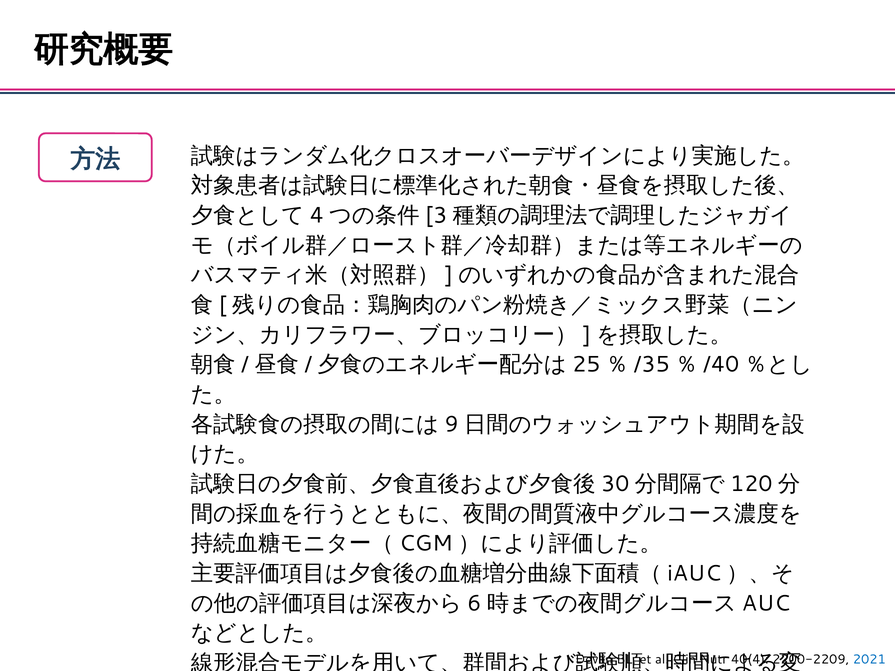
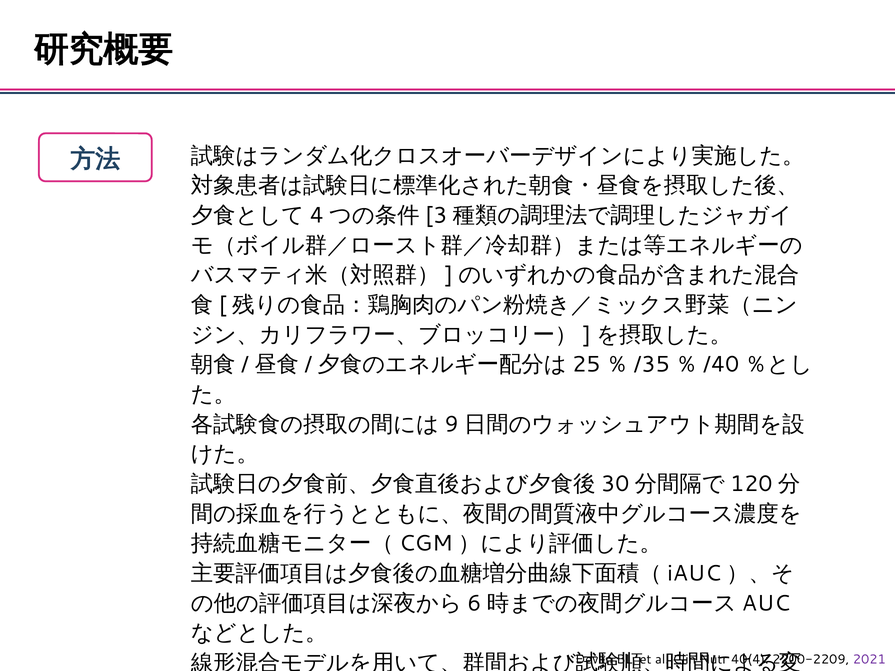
2021 colour: blue -> purple
